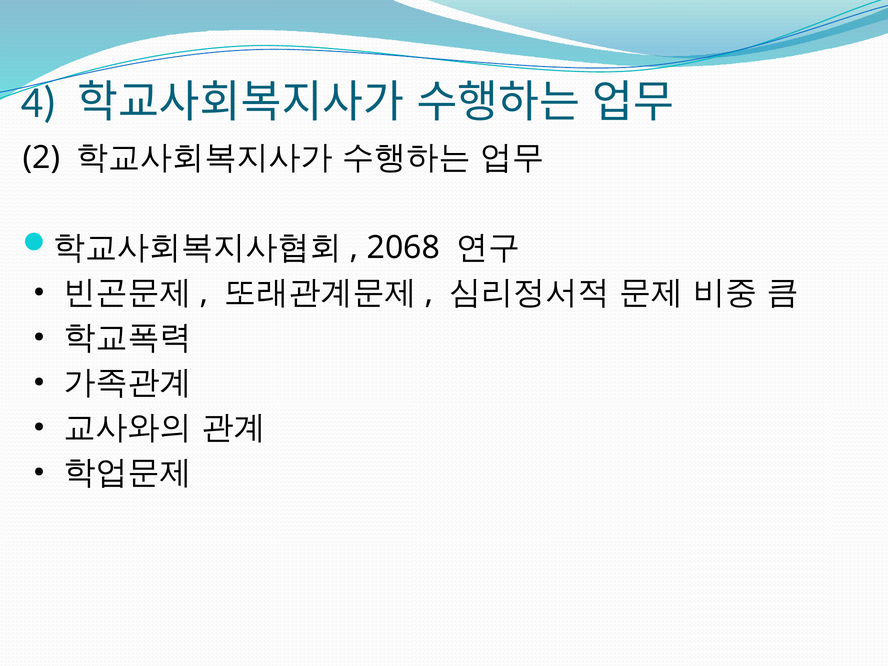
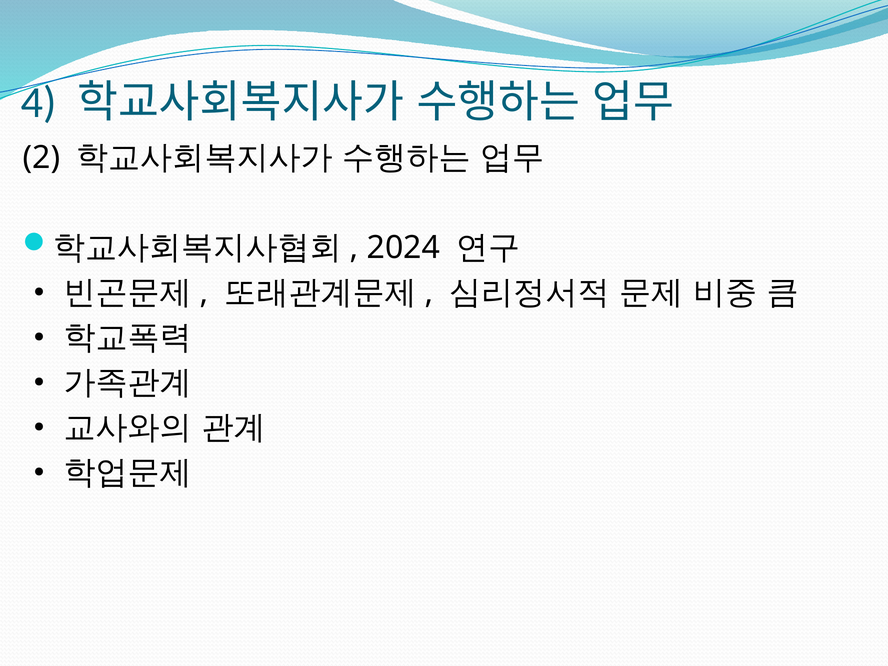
2068: 2068 -> 2024
